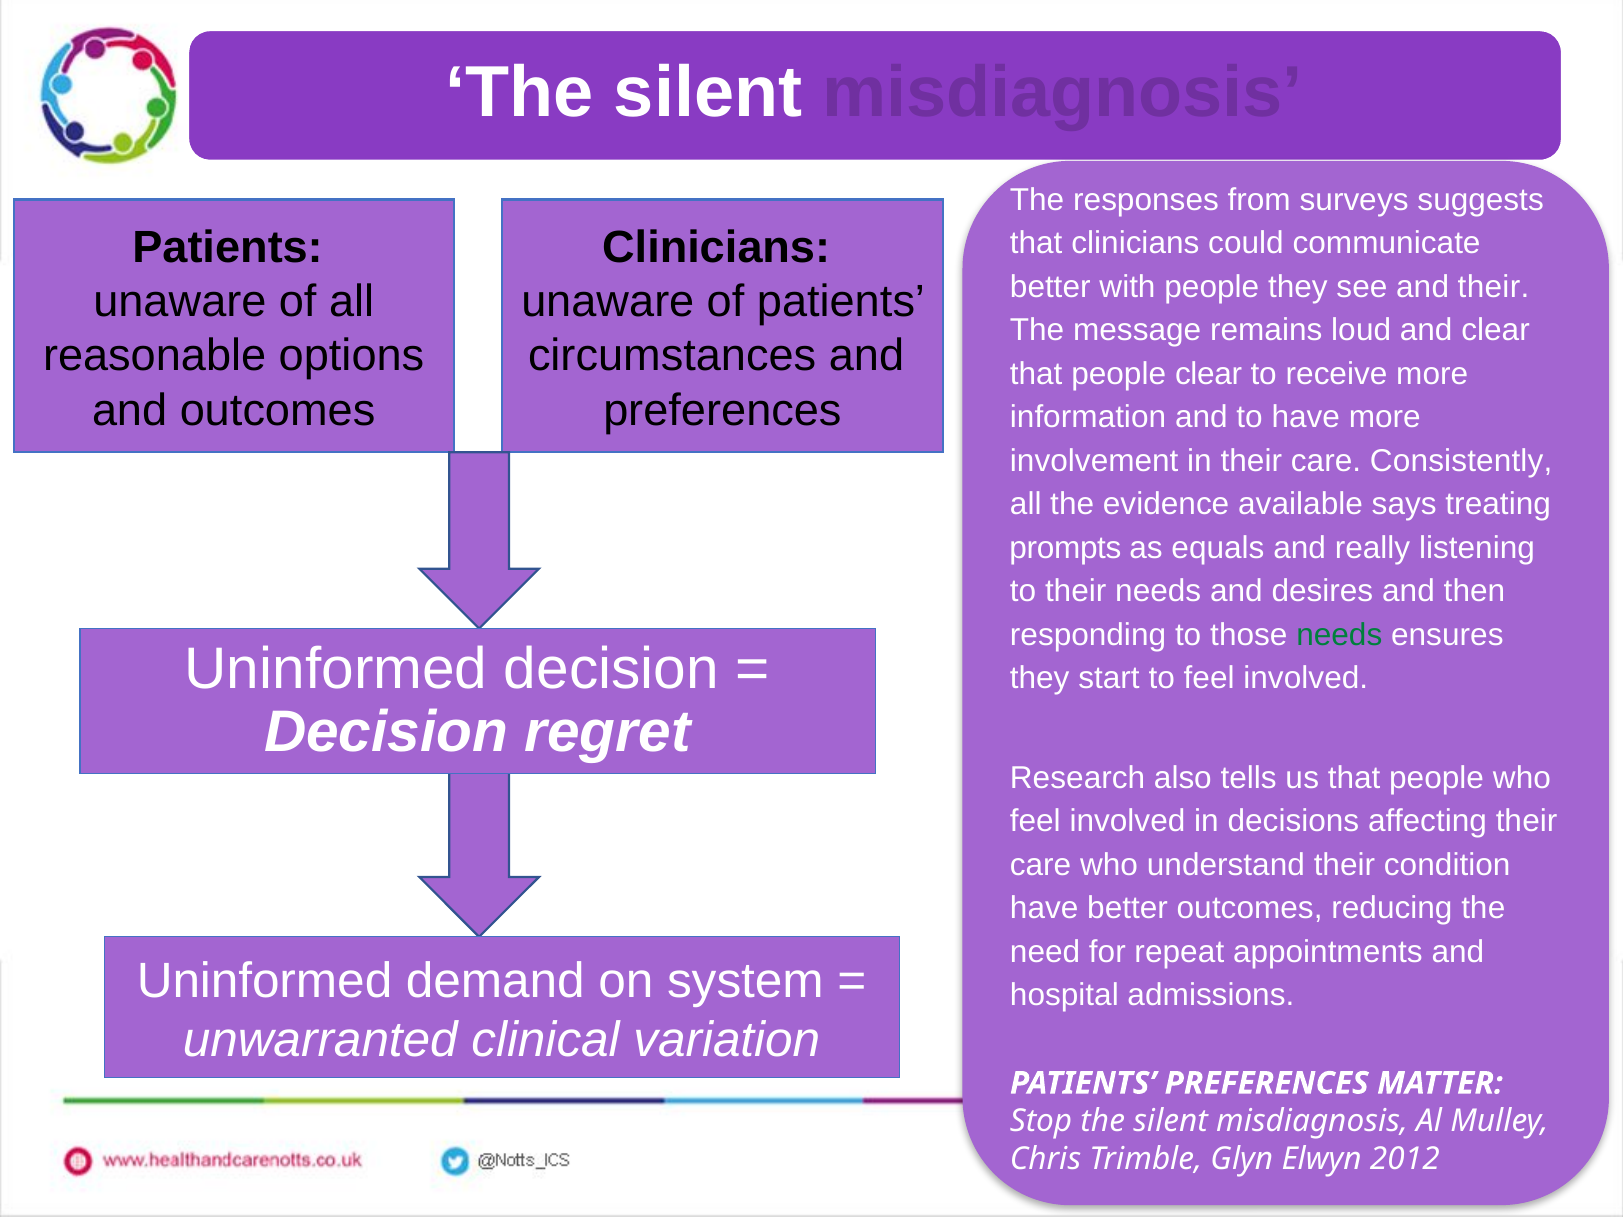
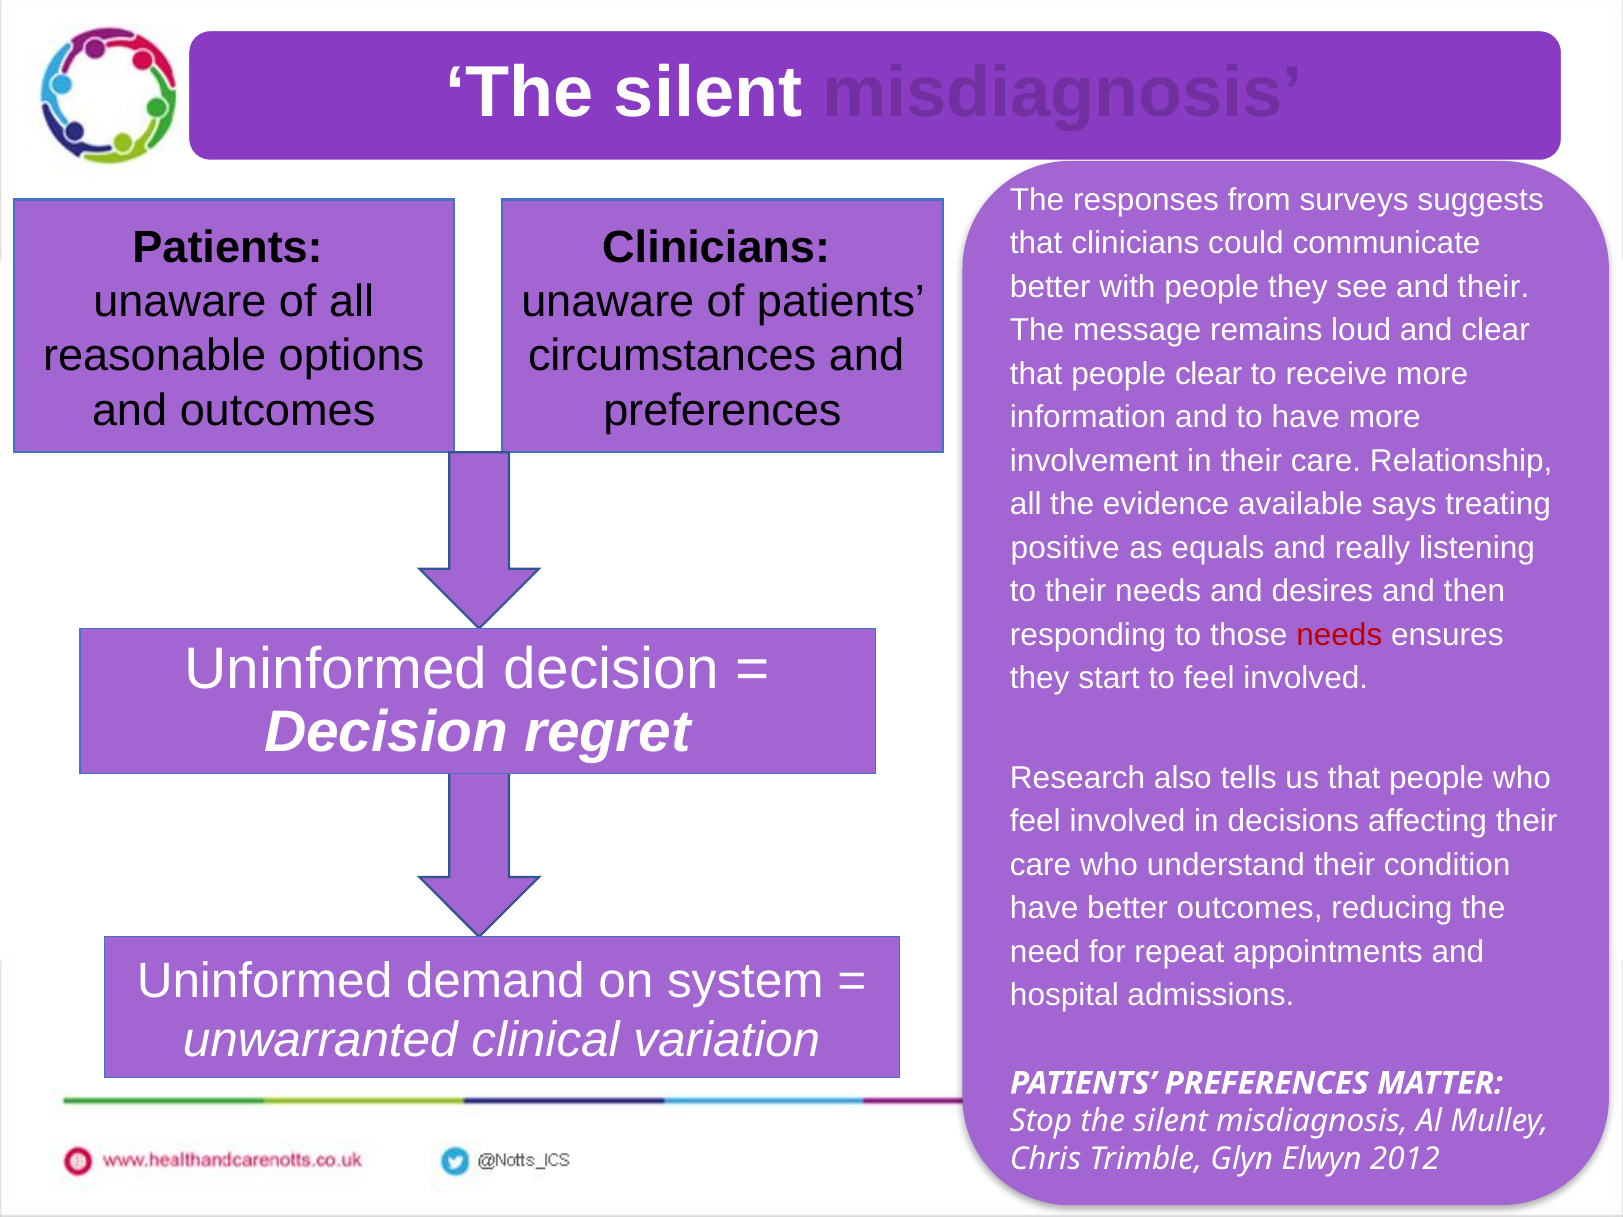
Consistently: Consistently -> Relationship
prompts: prompts -> positive
needs at (1339, 635) colour: green -> red
